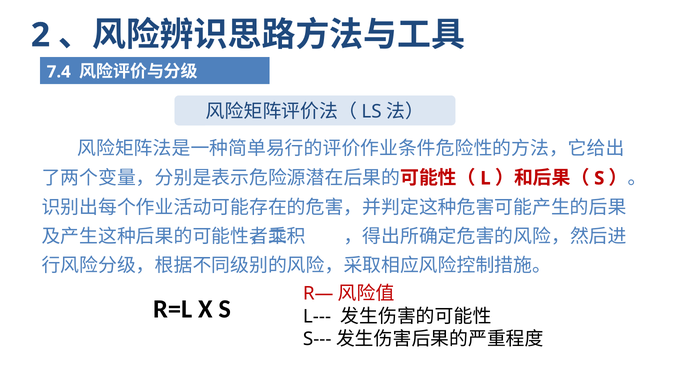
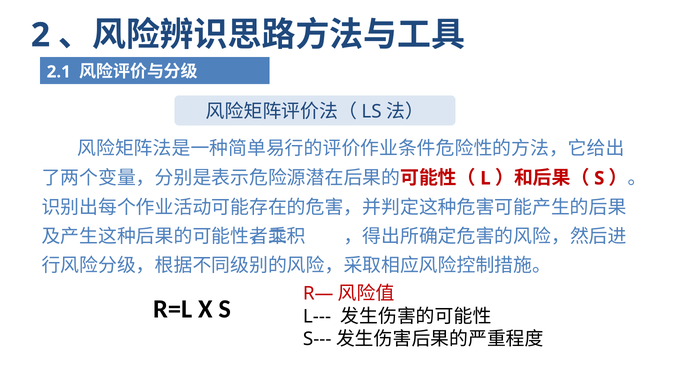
7.4: 7.4 -> 2.1
